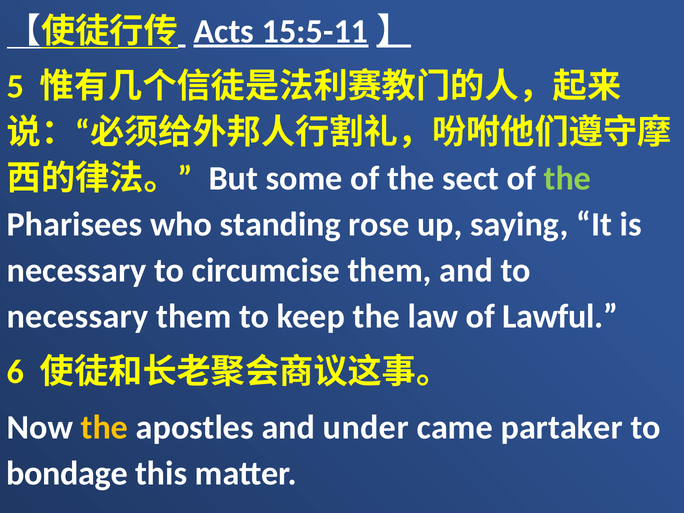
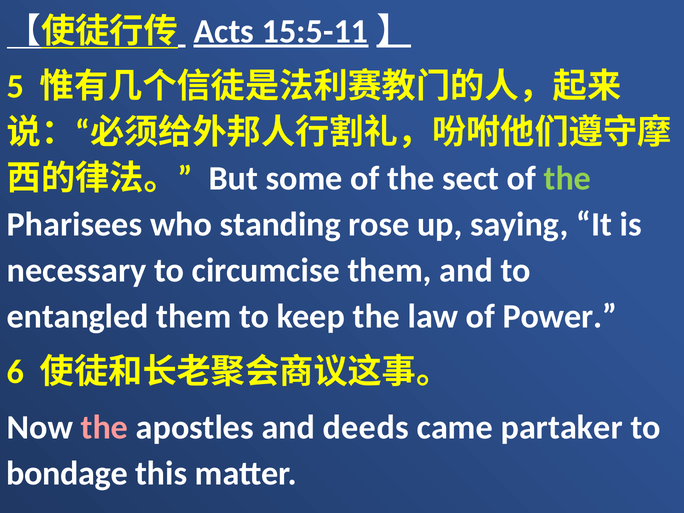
necessary at (78, 316): necessary -> entangled
Lawful: Lawful -> Power
the at (104, 427) colour: yellow -> pink
under: under -> deeds
